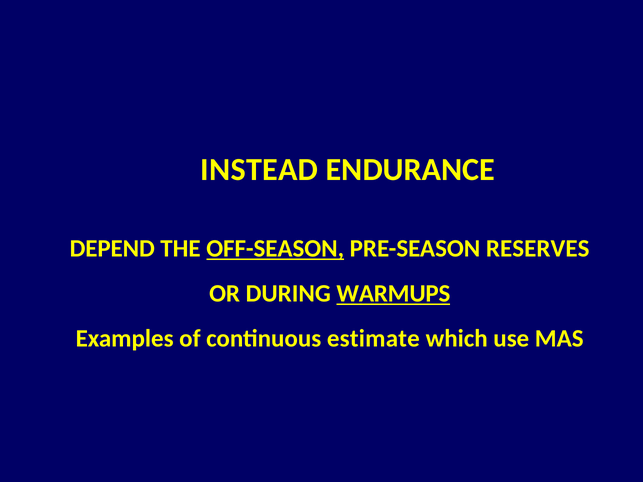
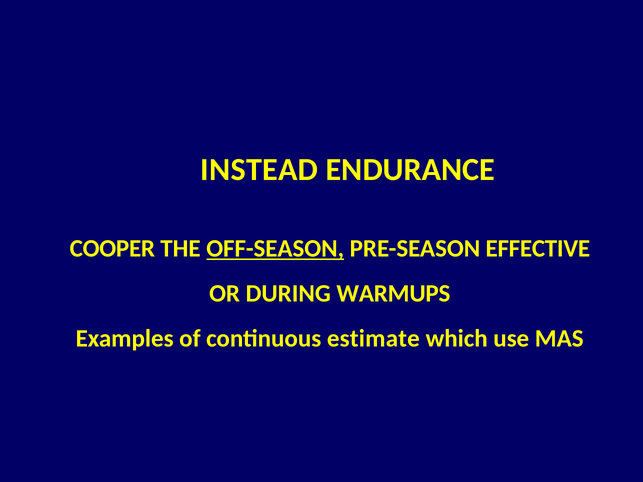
DEPEND: DEPEND -> COOPER
RESERVES: RESERVES -> EFFECTIVE
WARMUPS underline: present -> none
